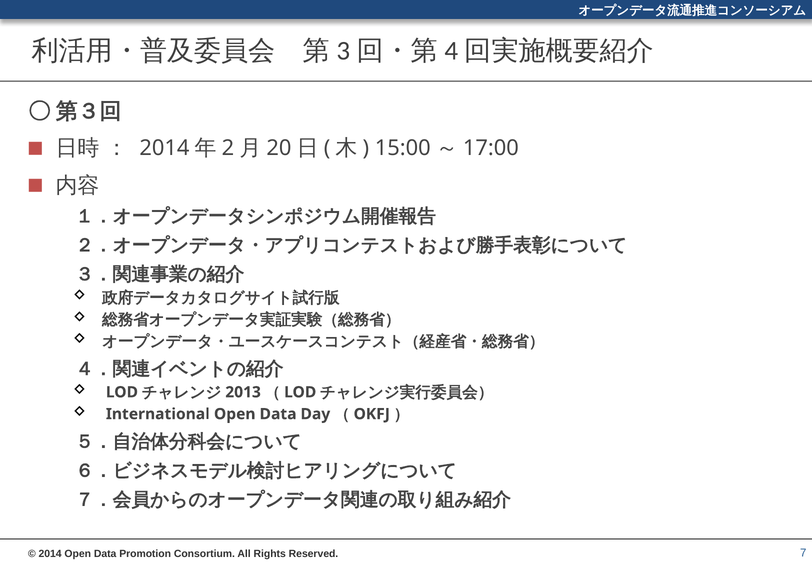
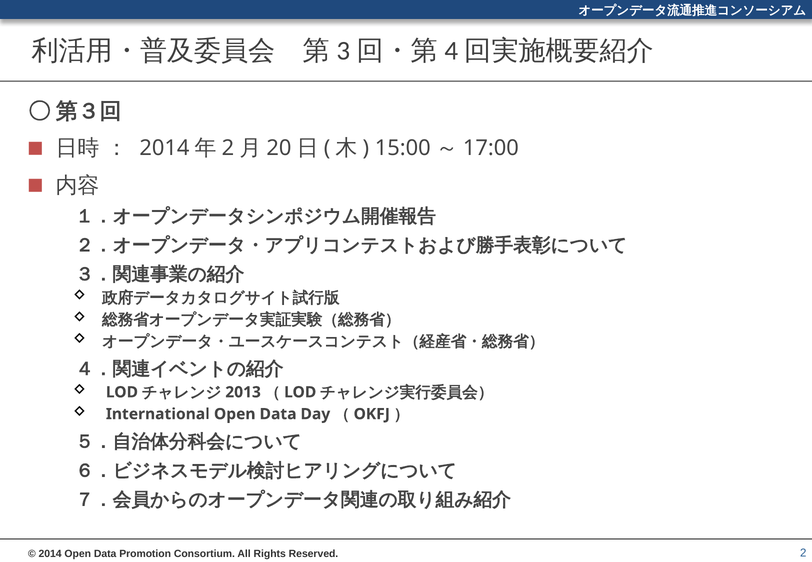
7 at (803, 553): 7 -> 2
